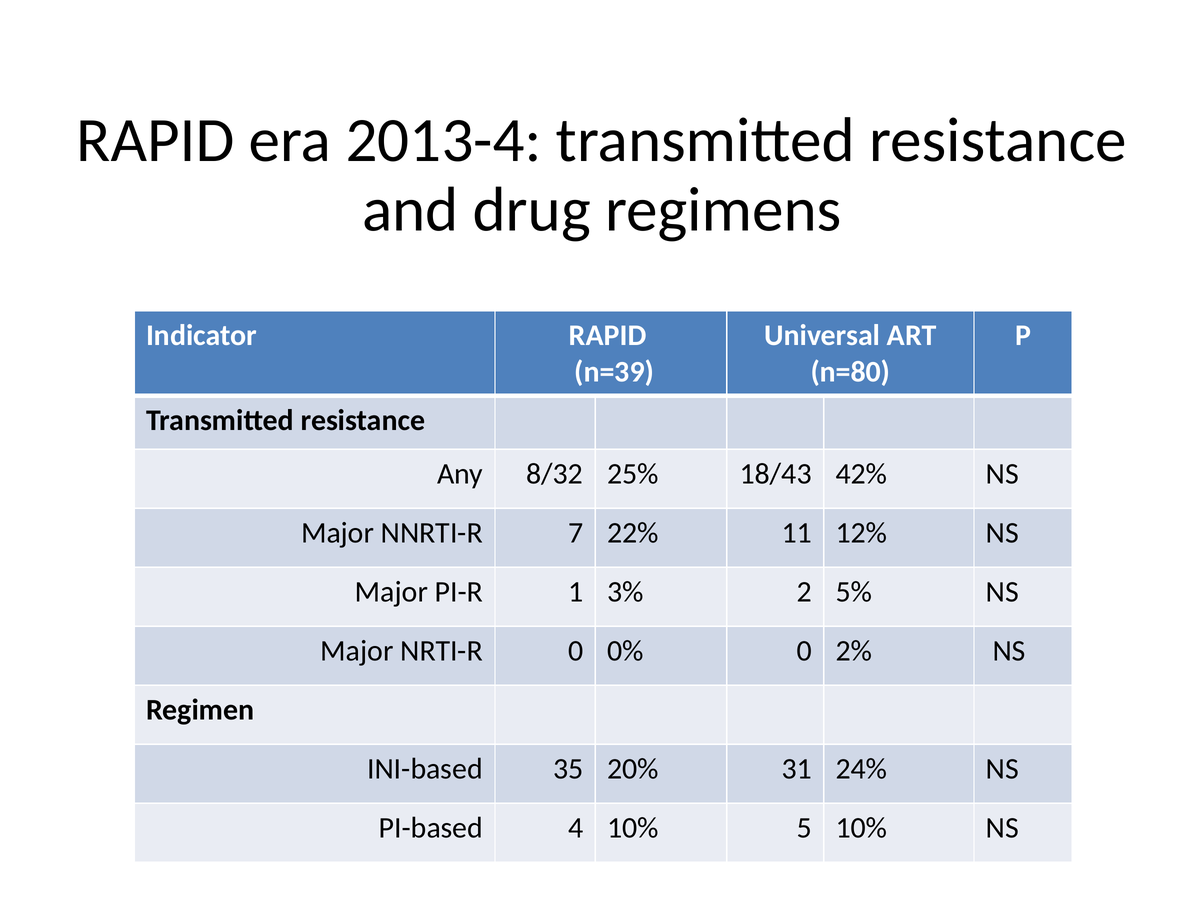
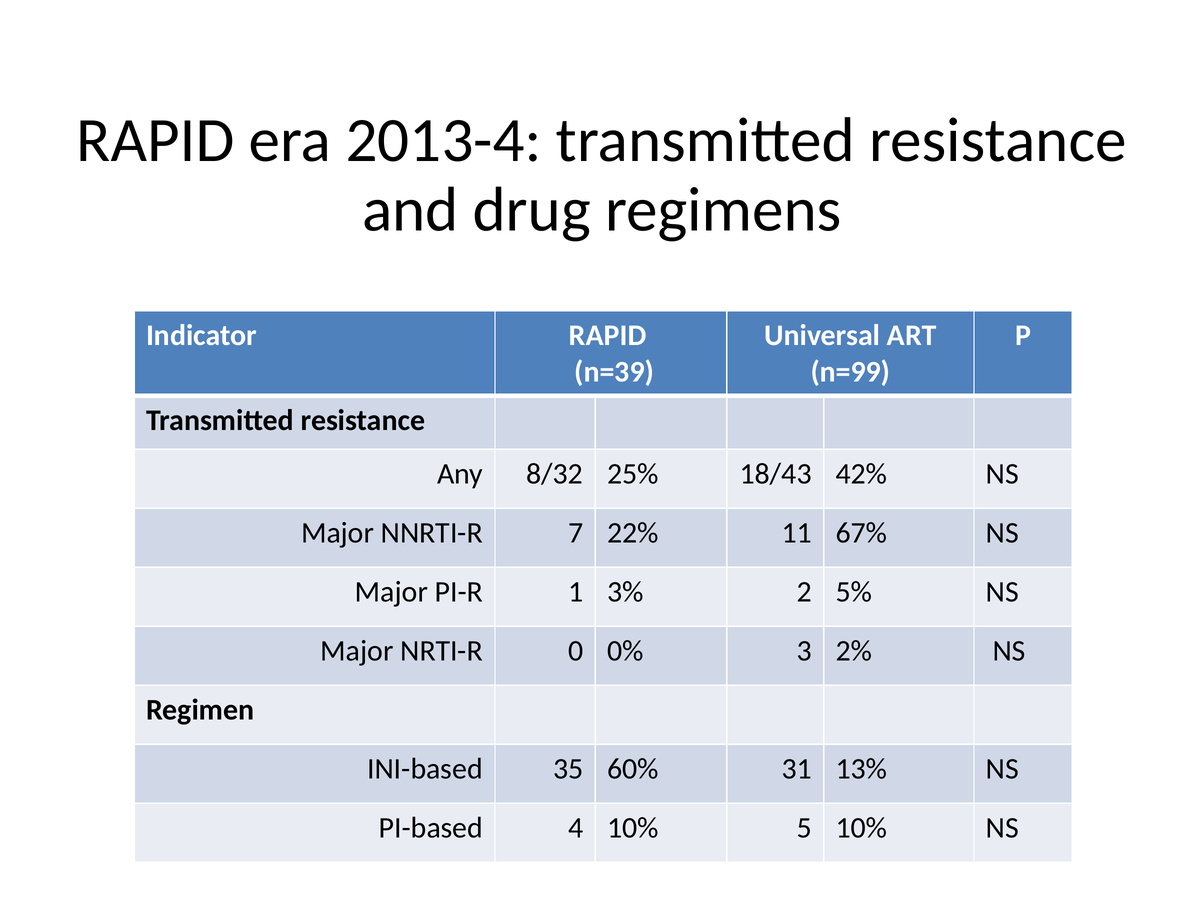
n=80: n=80 -> n=99
12%: 12% -> 67%
0% 0: 0 -> 3
20%: 20% -> 60%
24%: 24% -> 13%
